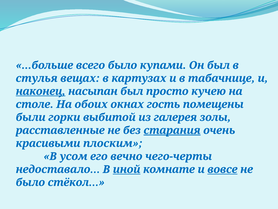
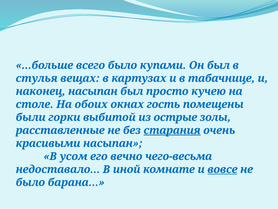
наконец underline: present -> none
галерея: галерея -> острые
красивыми плоским: плоским -> насыпан
чего-черты: чего-черты -> чего-весьма
иной underline: present -> none
стёкол…: стёкол… -> барана…
